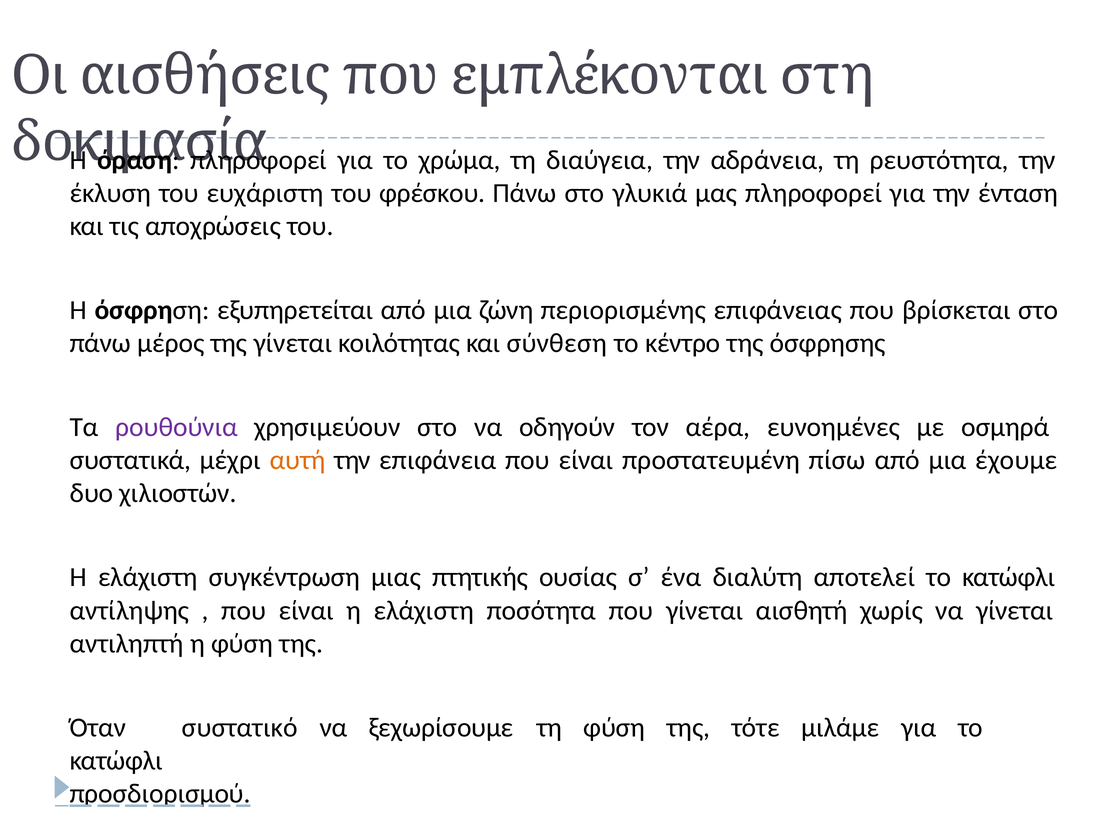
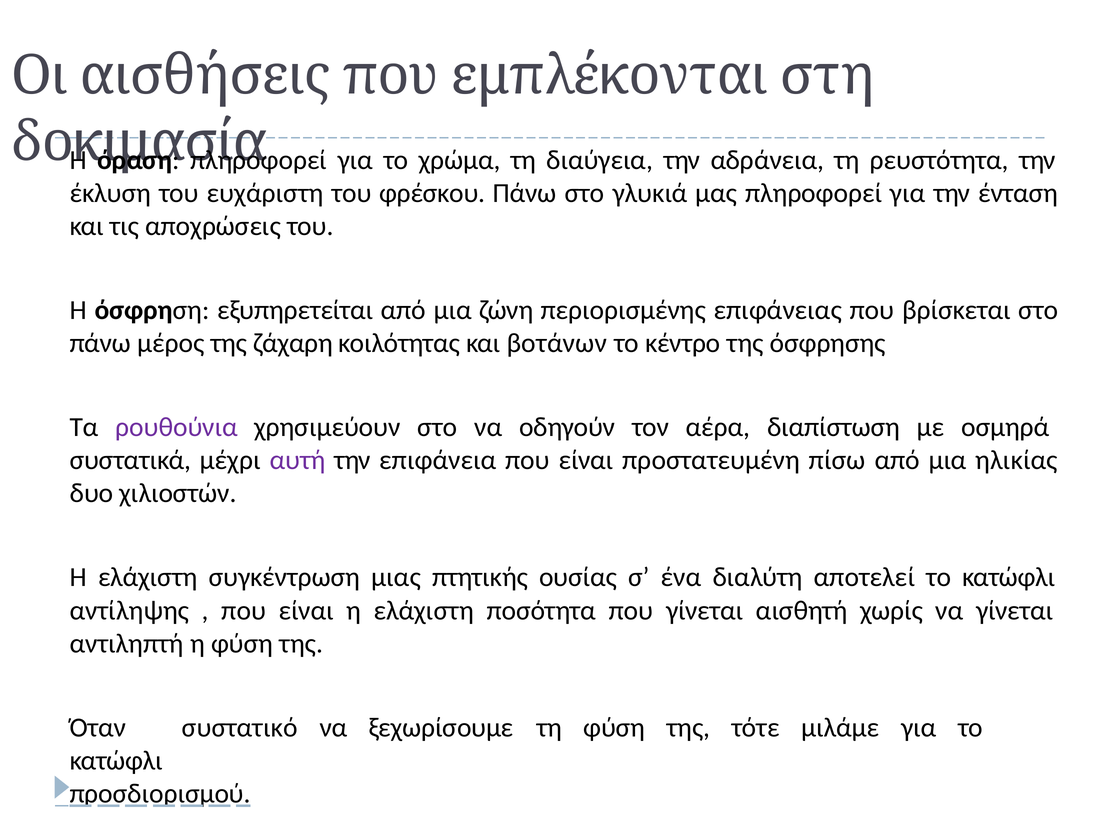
της γίνεται: γίνεται -> ζάχαρη
σύνθεση: σύνθεση -> βοτάνων
ευνοημένες: ευνοημένες -> διαπίστωση
αυτή colour: orange -> purple
έχουμε: έχουμε -> ηλικίας
